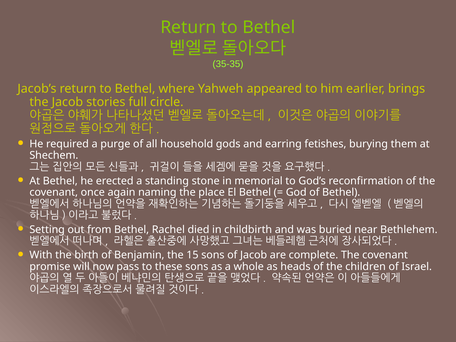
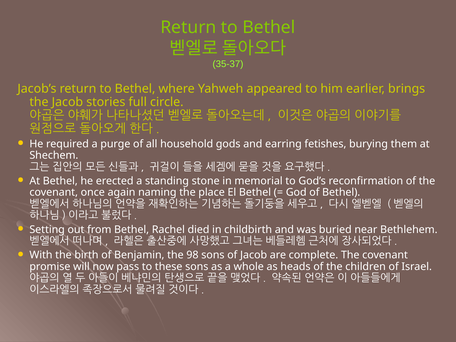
35-35: 35-35 -> 35-37
15: 15 -> 98
